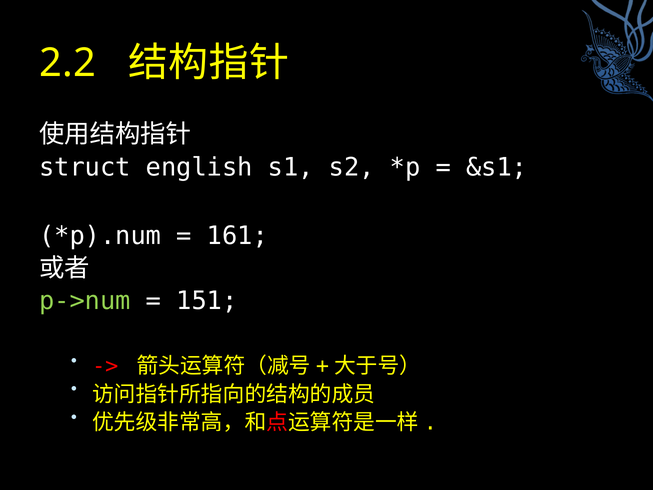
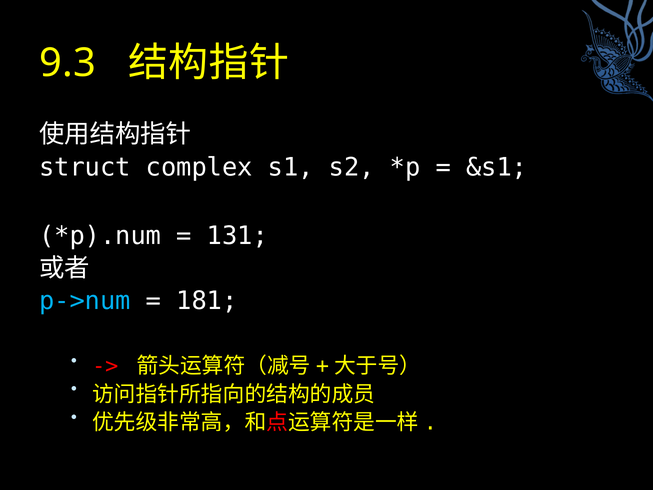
2.2: 2.2 -> 9.3
english: english -> complex
161: 161 -> 131
p->num colour: light green -> light blue
151: 151 -> 181
